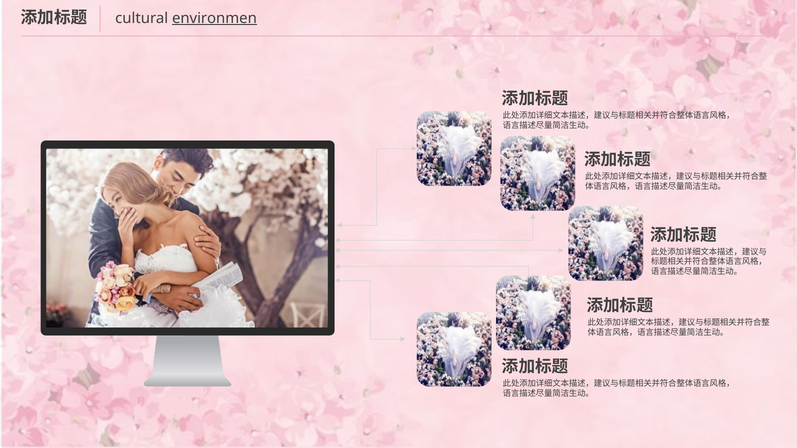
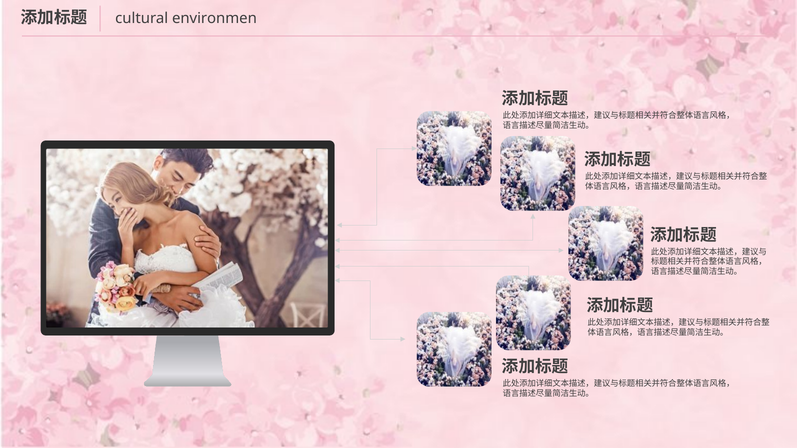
environmen underline: present -> none
